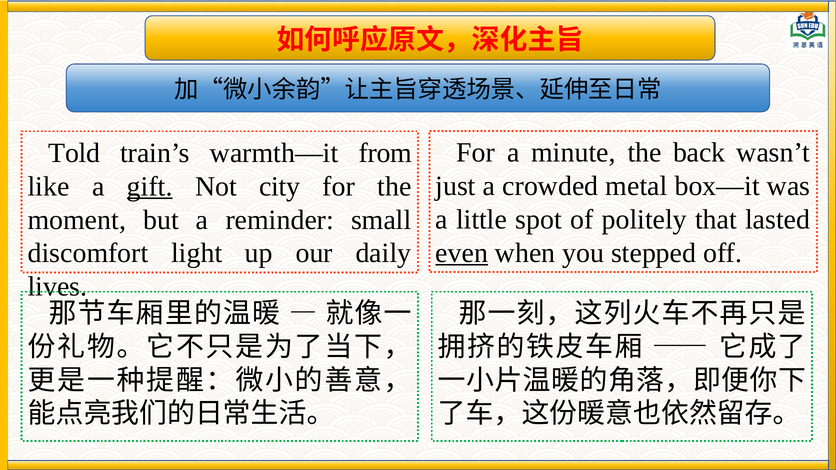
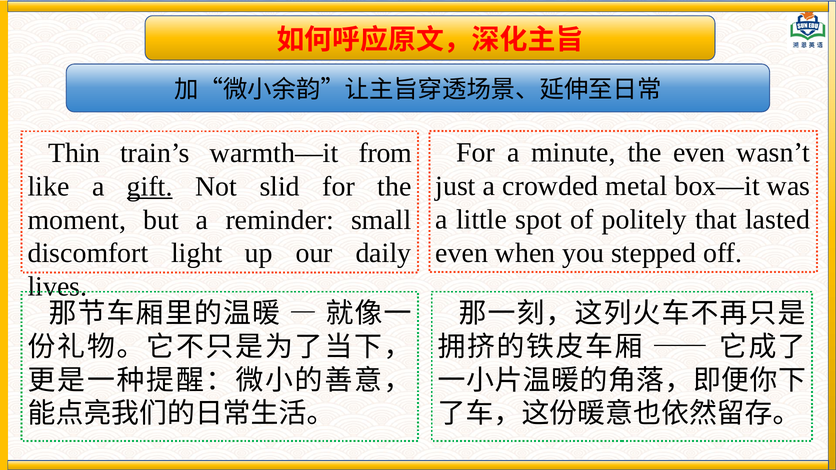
the back: back -> even
Told: Told -> Thin
city: city -> slid
even at (462, 253) underline: present -> none
